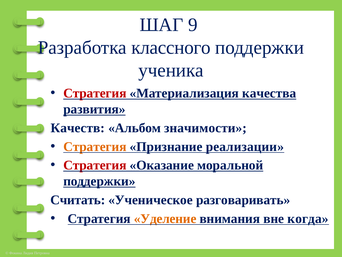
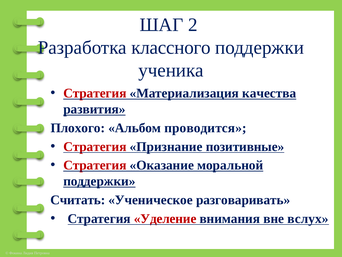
9: 9 -> 2
Качеств: Качеств -> Плохого
значимости: значимости -> проводится
Стратегия at (95, 146) colour: orange -> red
реализации: реализации -> позитивные
Уделение colour: orange -> red
когда: когда -> вслух
